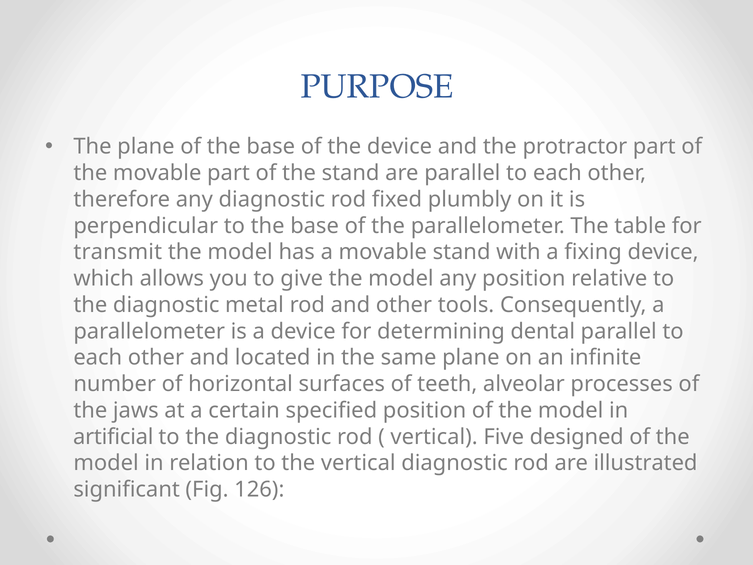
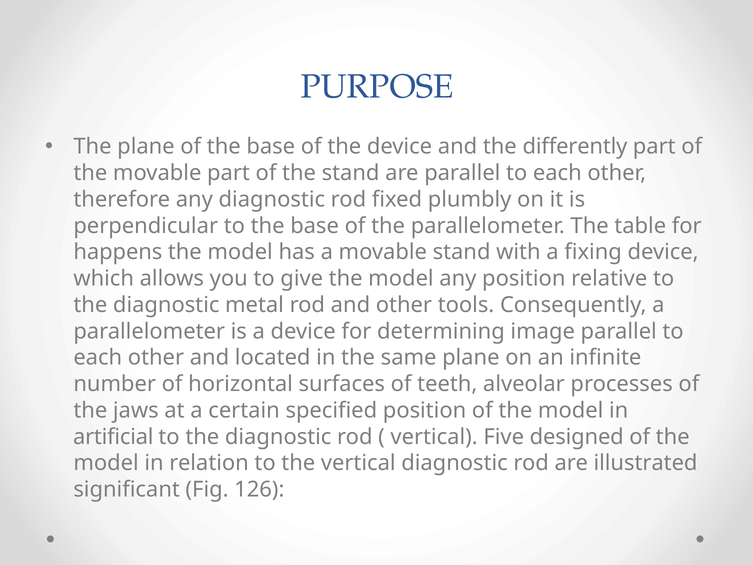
protractor: protractor -> differently
transmit: transmit -> happens
dental: dental -> image
